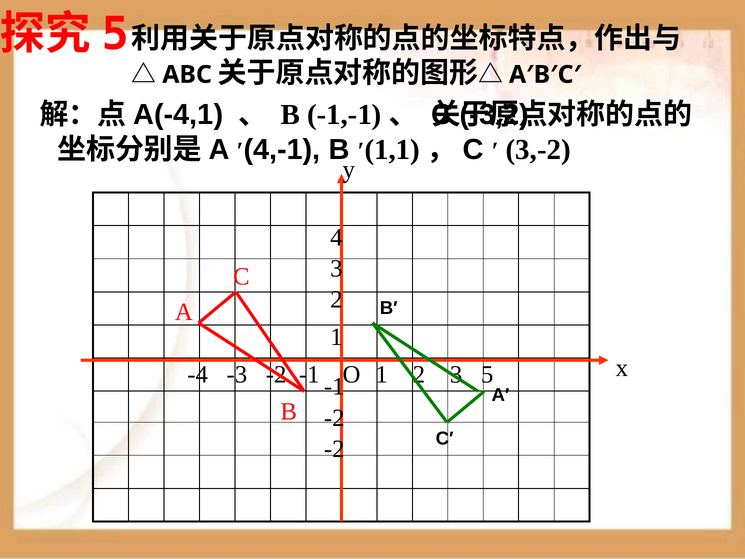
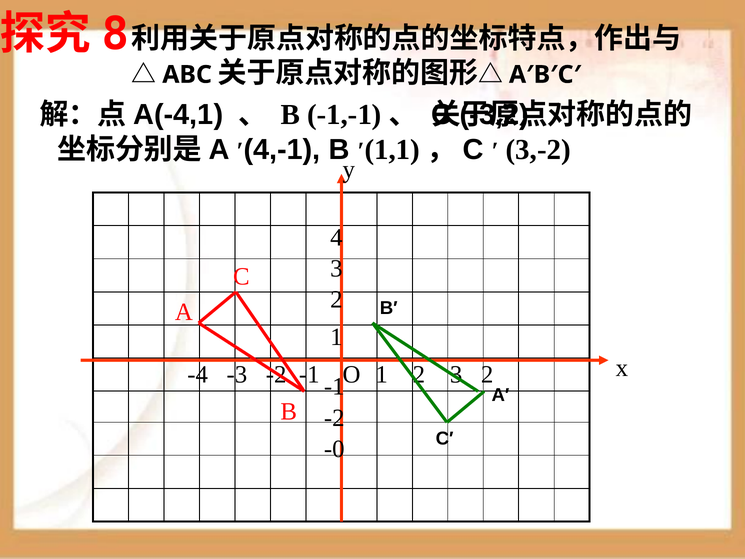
5 at (115, 34): 5 -> 8
5 at (487, 374): 5 -> 2
-2 at (334, 449): -2 -> -0
